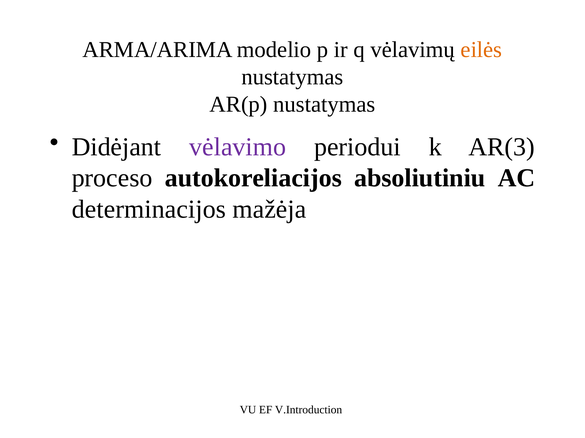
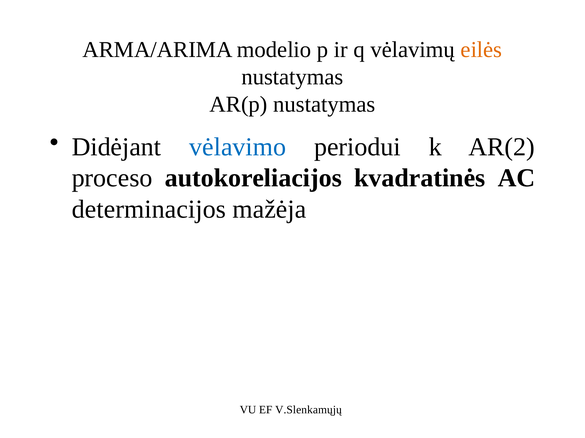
vėlavimo colour: purple -> blue
AR(3: AR(3 -> AR(2
absoliutiniu: absoliutiniu -> kvadratinės
V.Introduction: V.Introduction -> V.Slenkamųjų
